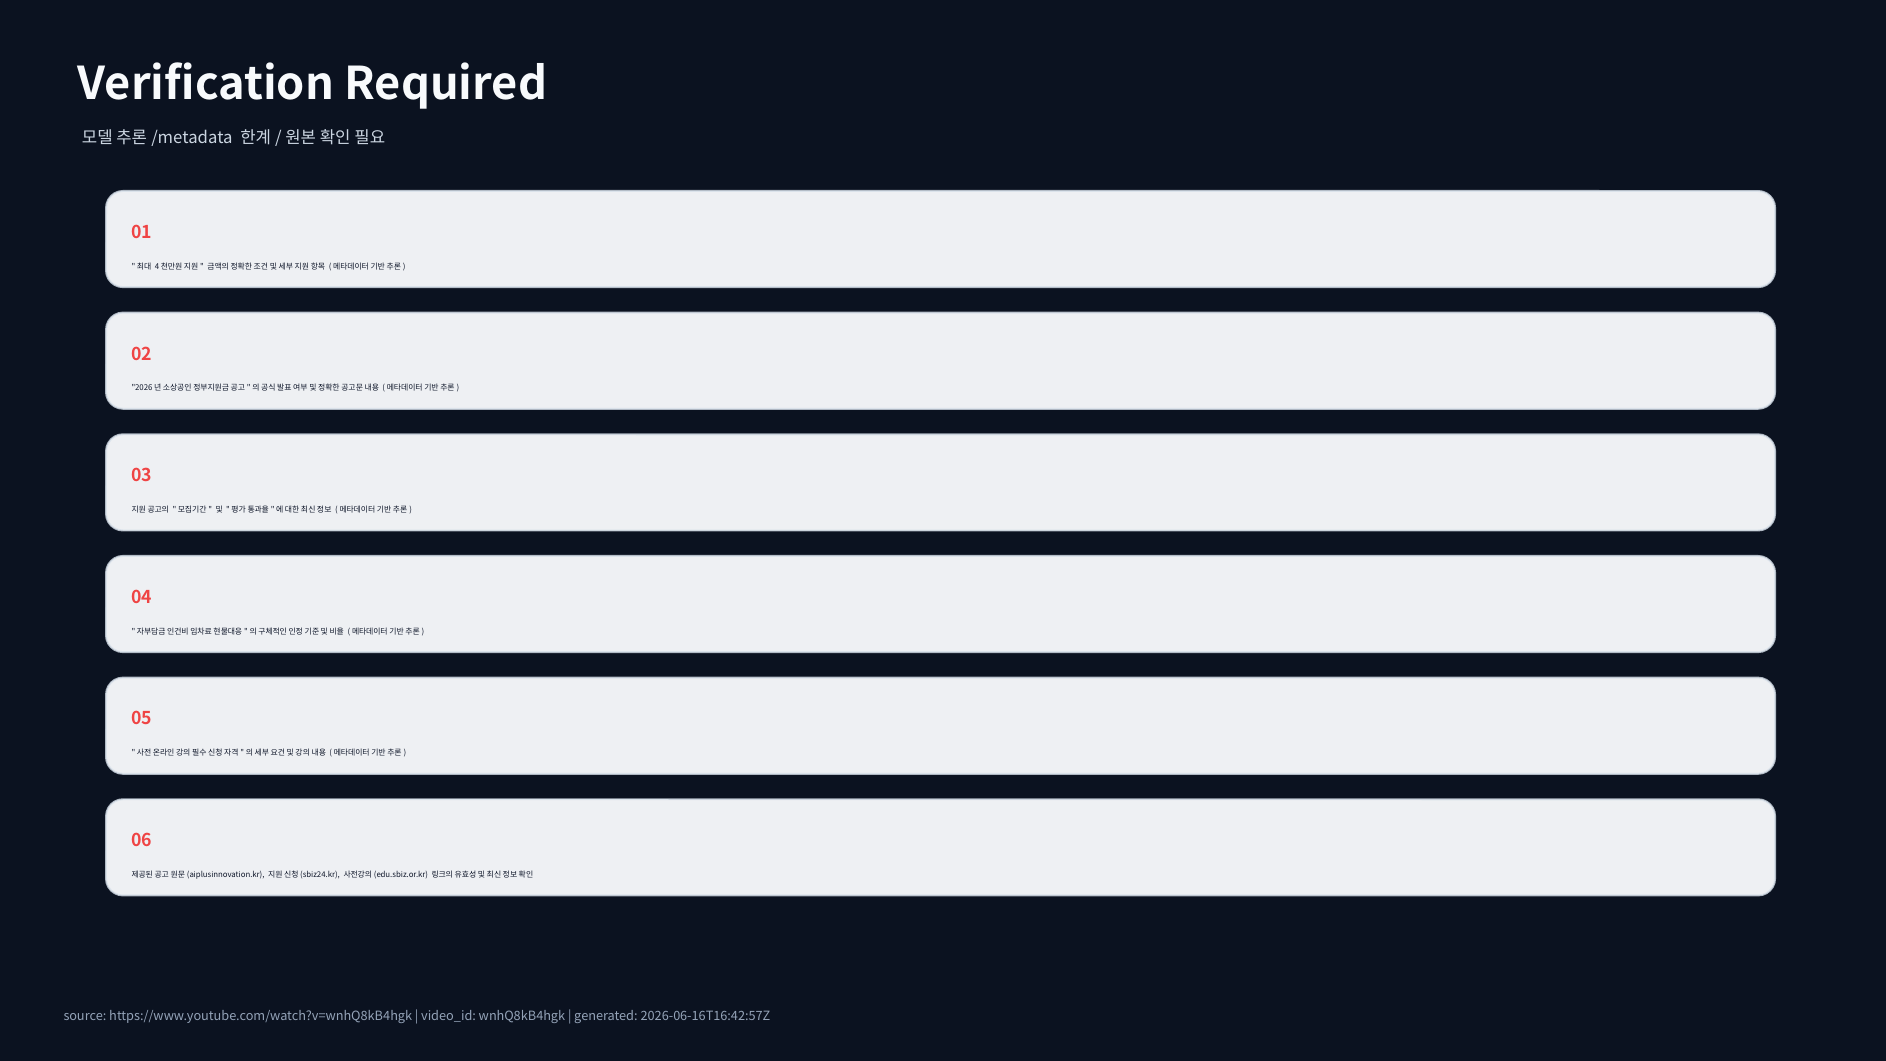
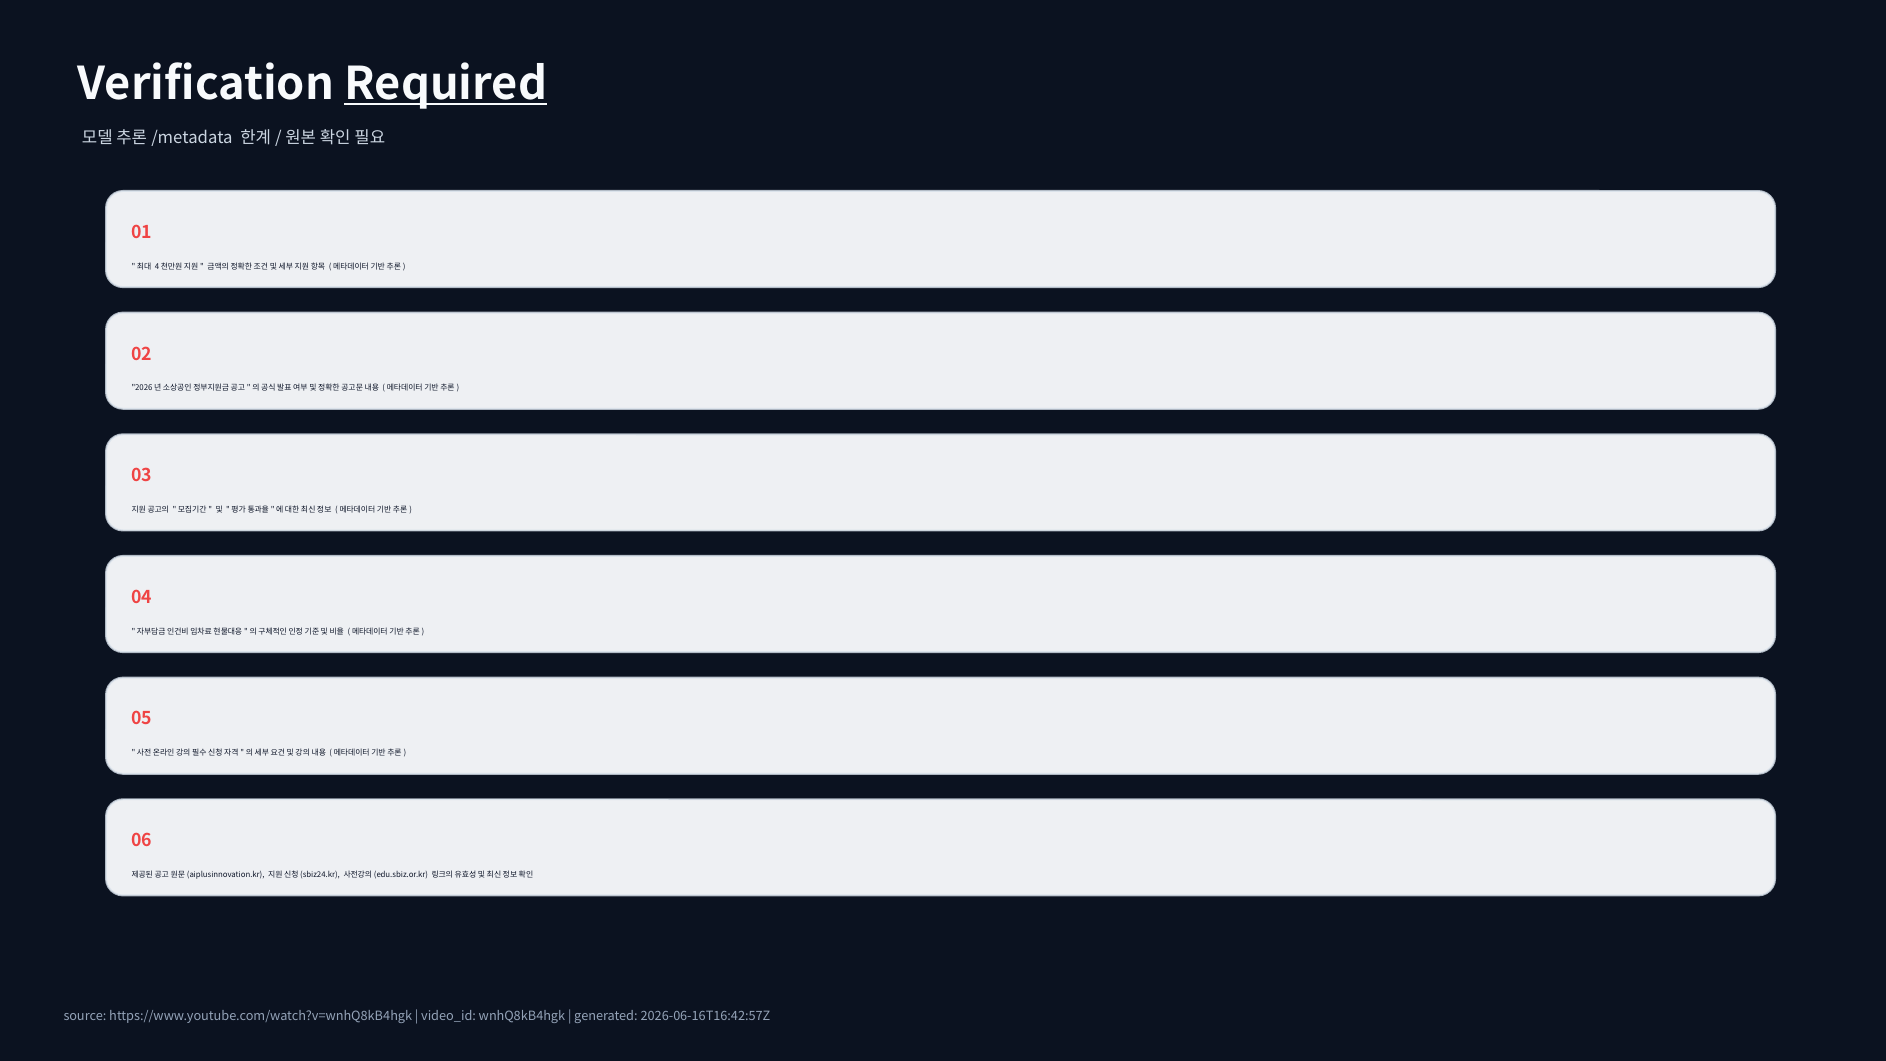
Required underline: none -> present
